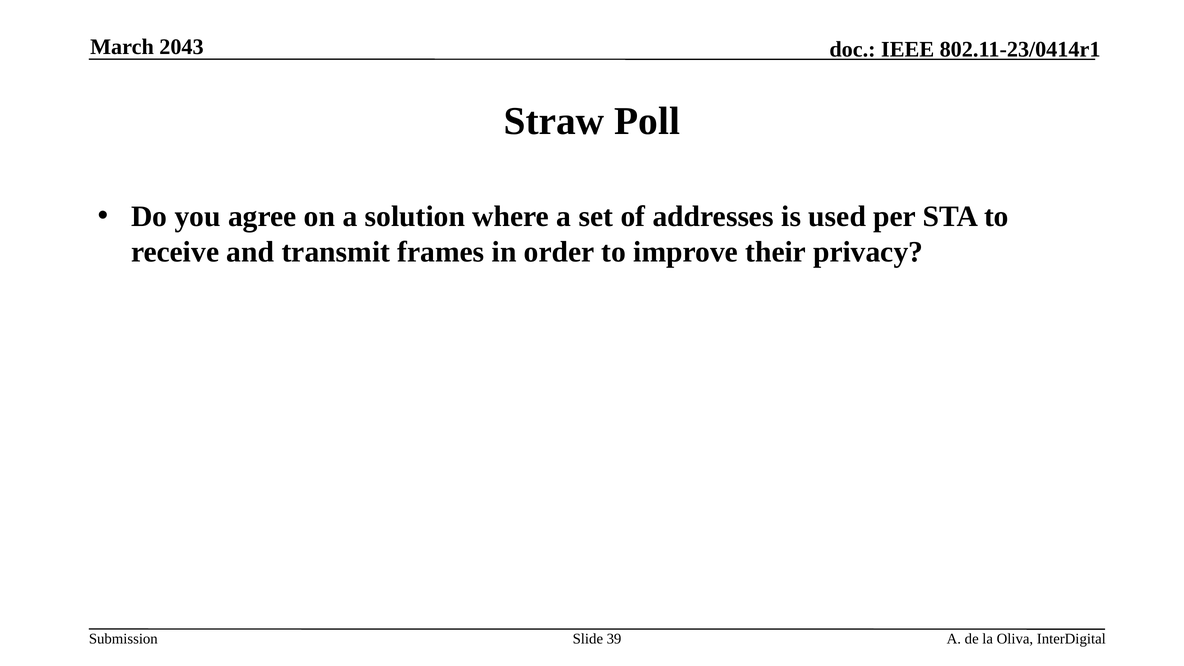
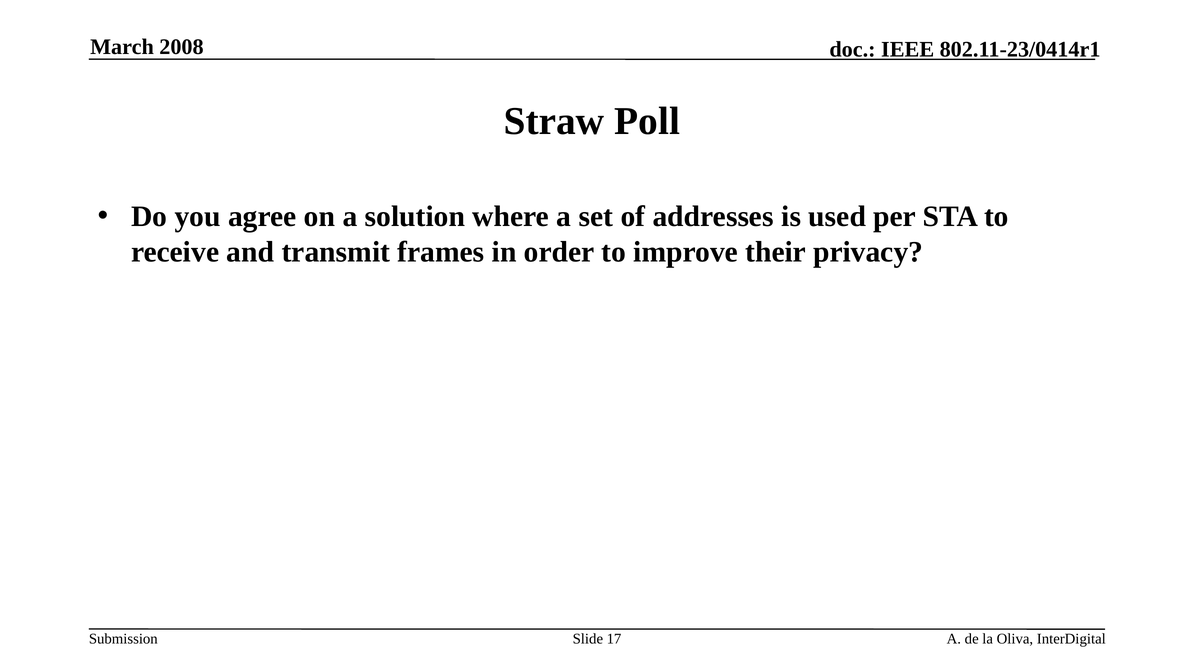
2043: 2043 -> 2008
39: 39 -> 17
